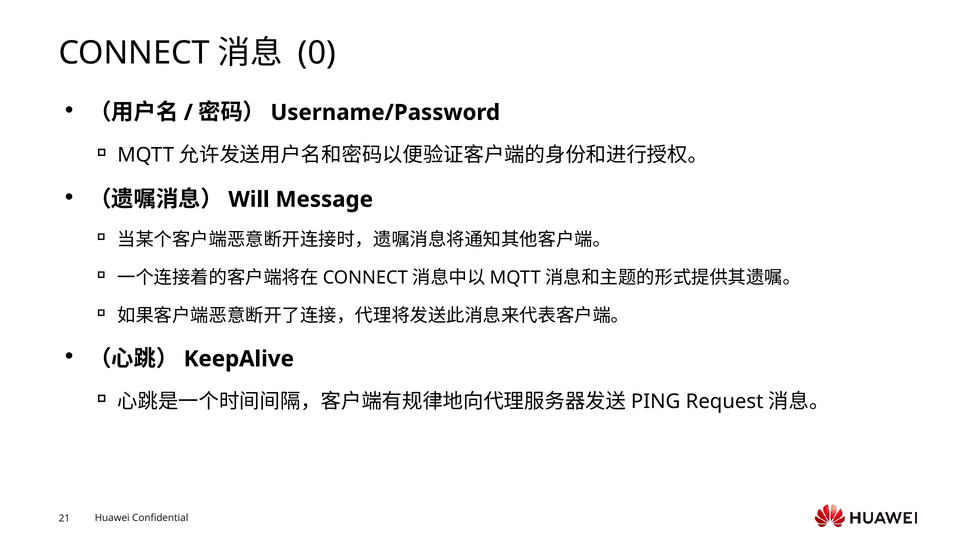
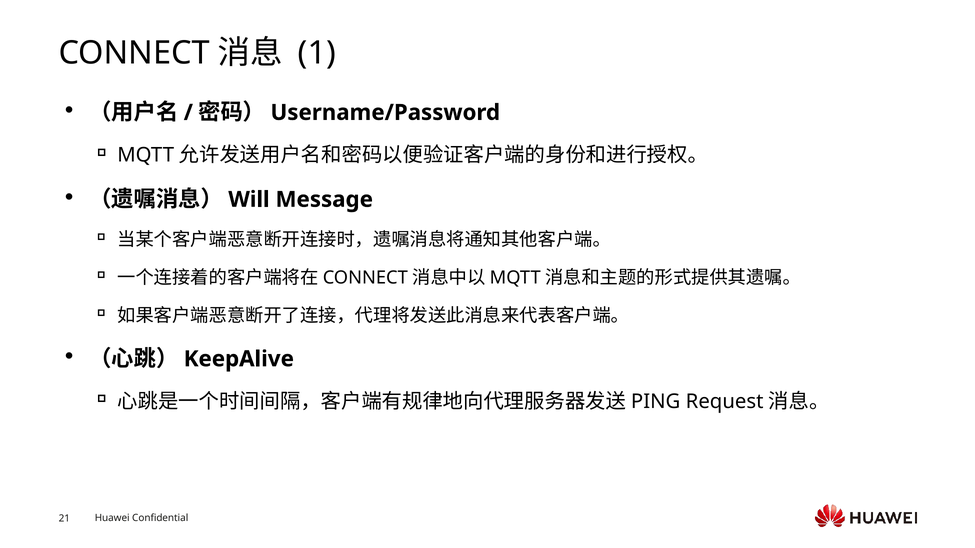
0: 0 -> 1
